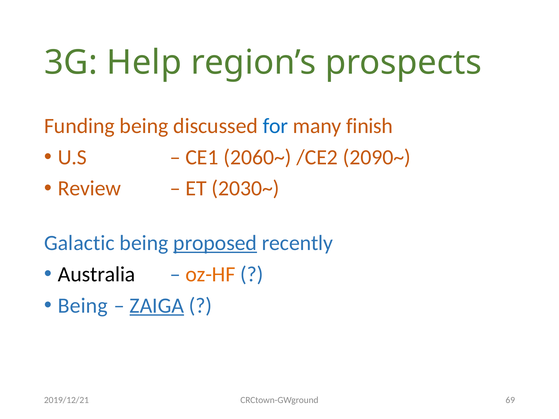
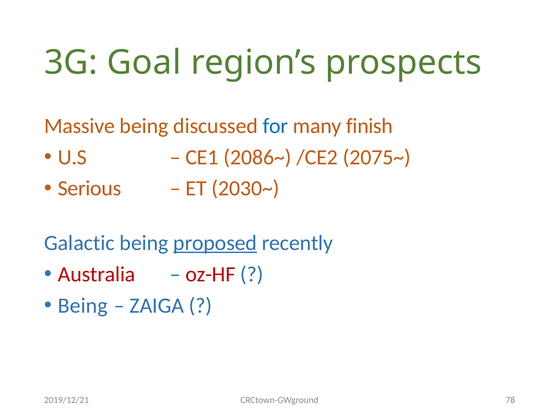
Help: Help -> Goal
Funding: Funding -> Massive
2060~: 2060~ -> 2086~
2090~: 2090~ -> 2075~
Review: Review -> Serious
Australia colour: black -> red
oz-HF colour: orange -> red
ZAIGA underline: present -> none
69: 69 -> 78
